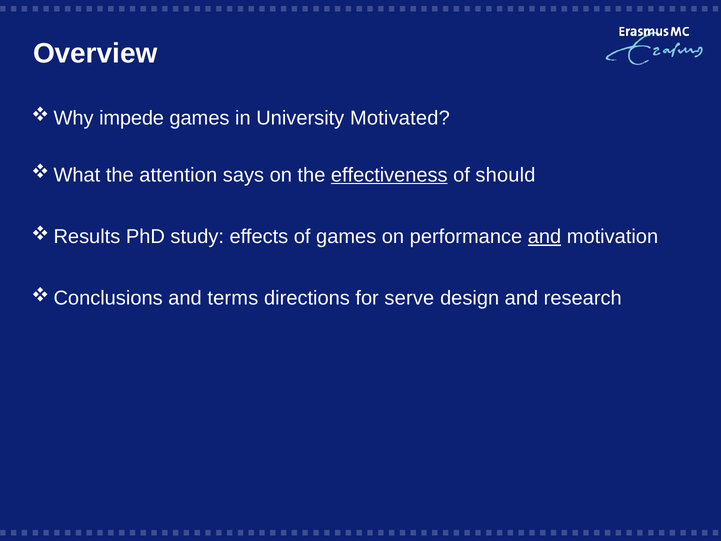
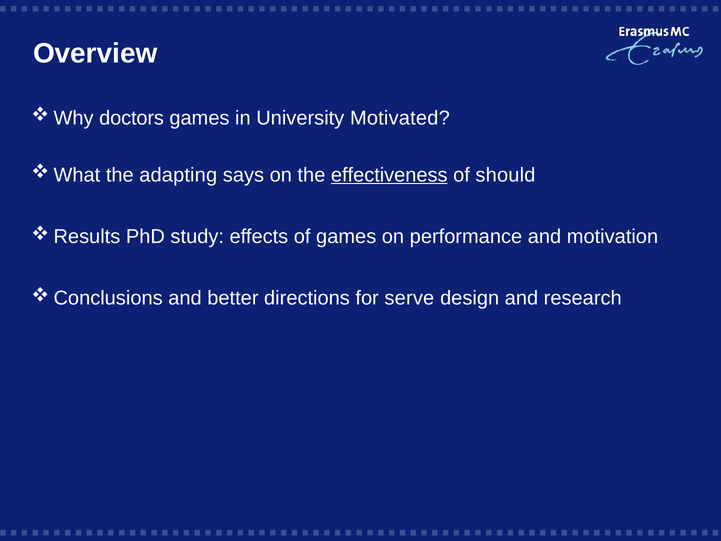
impede: impede -> doctors
attention: attention -> adapting
and at (545, 237) underline: present -> none
terms: terms -> better
